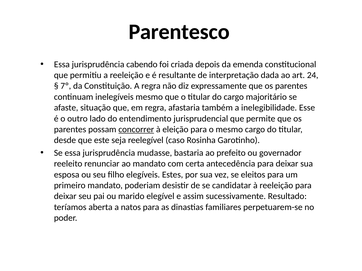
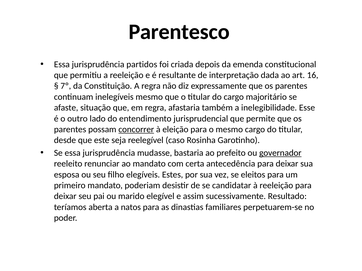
cabendo: cabendo -> partidos
24: 24 -> 16
governador underline: none -> present
